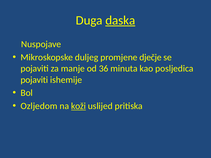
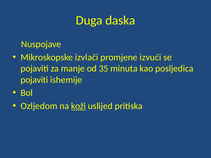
daska underline: present -> none
duljeg: duljeg -> izvlači
dječje: dječje -> izvući
36: 36 -> 35
